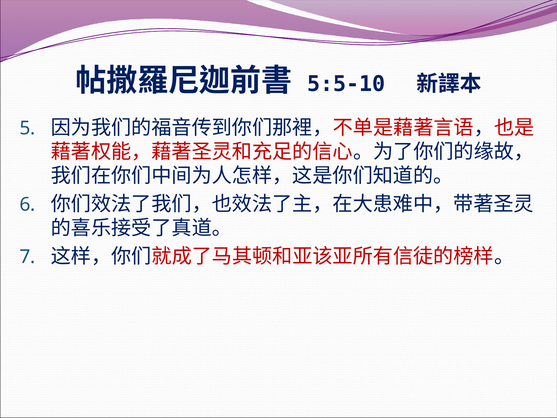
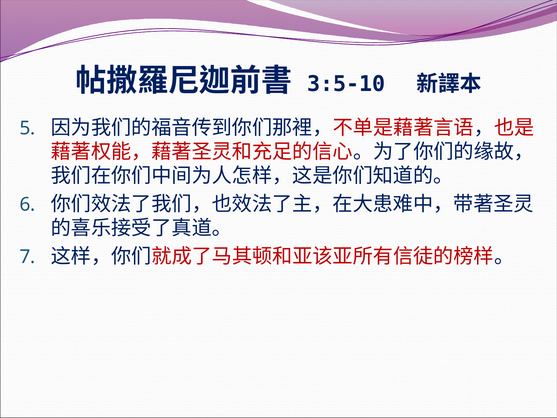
5:5-10: 5:5-10 -> 3:5-10
